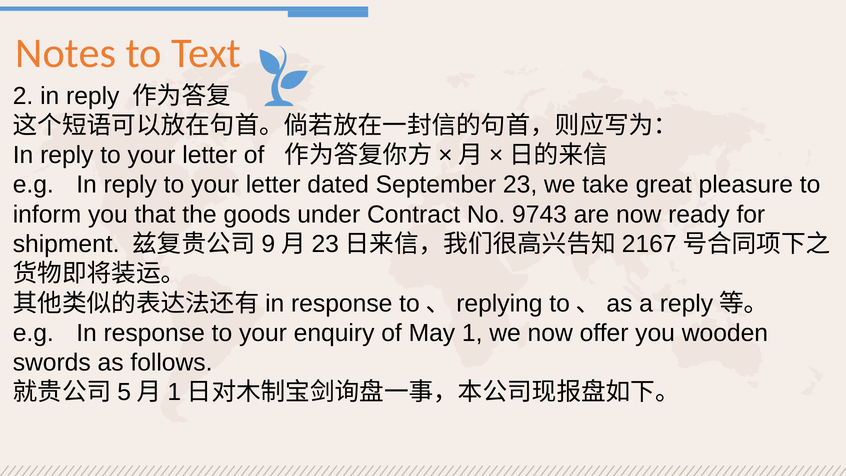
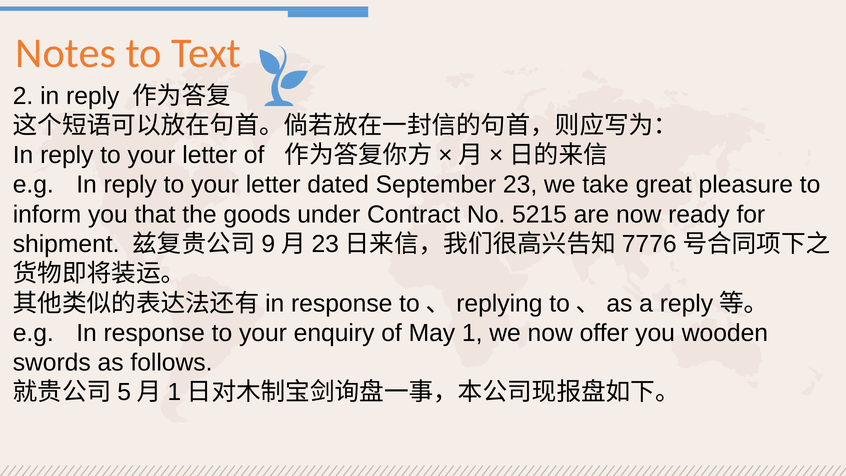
9743: 9743 -> 5215
2167: 2167 -> 7776
